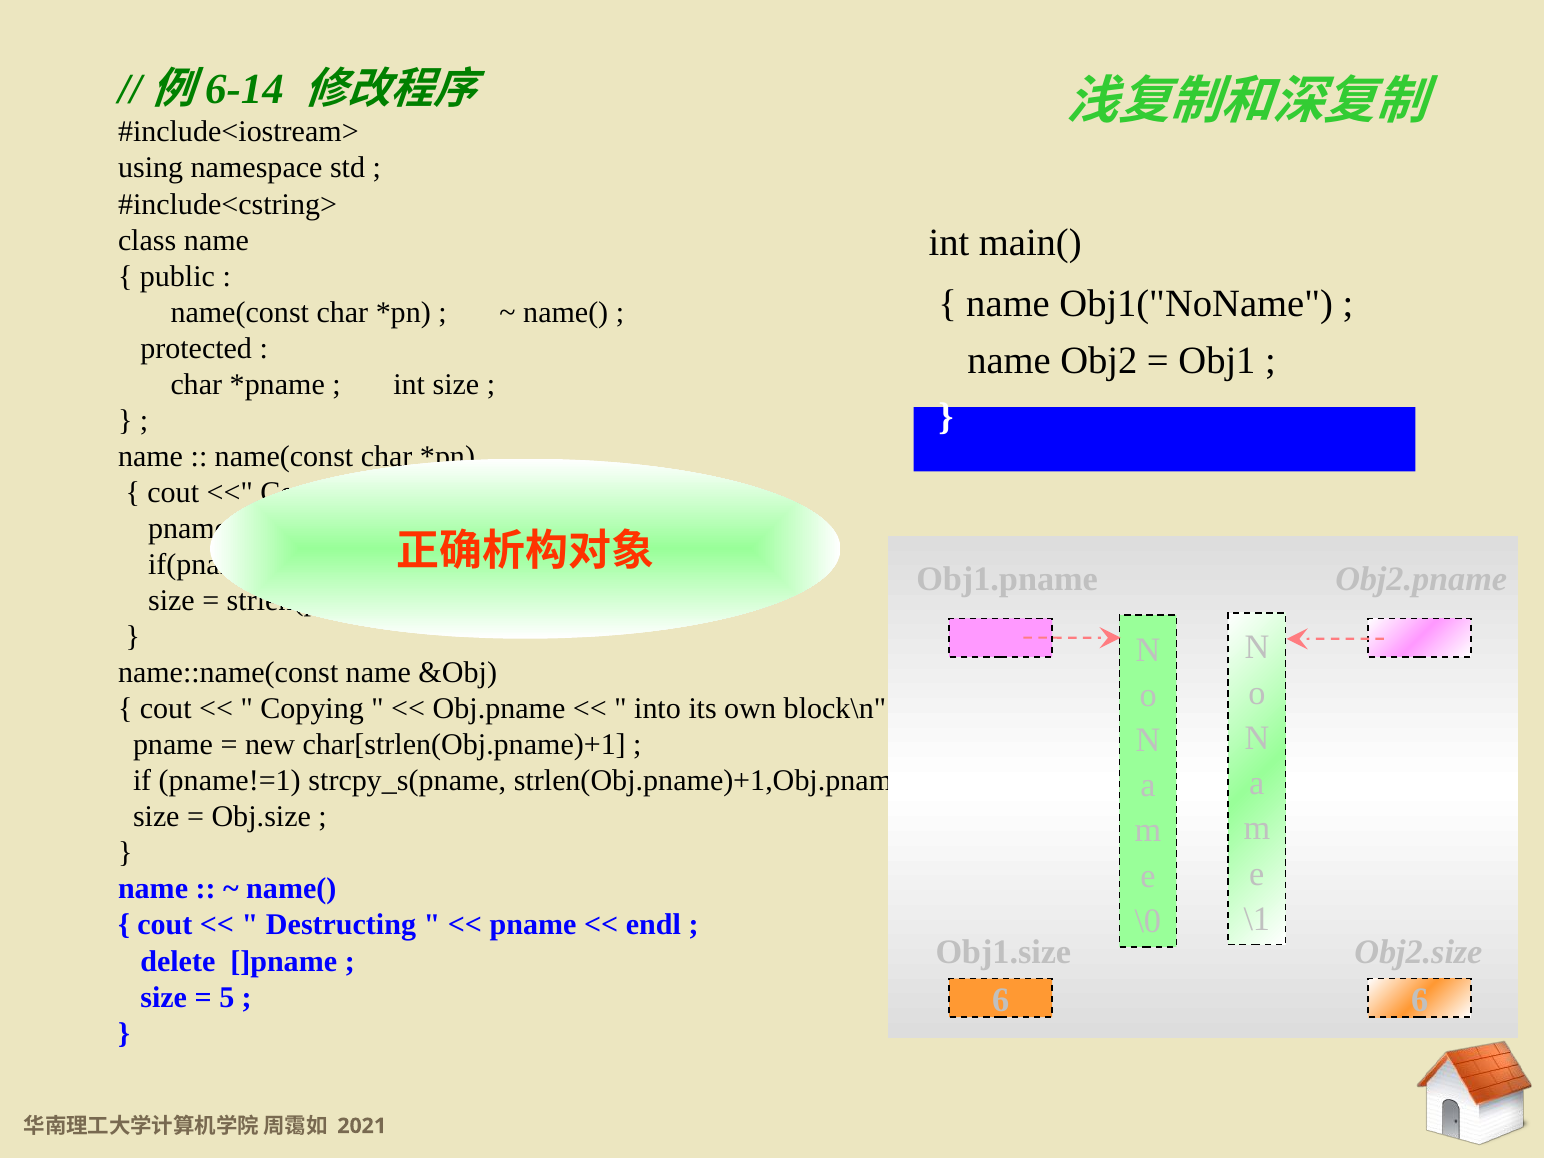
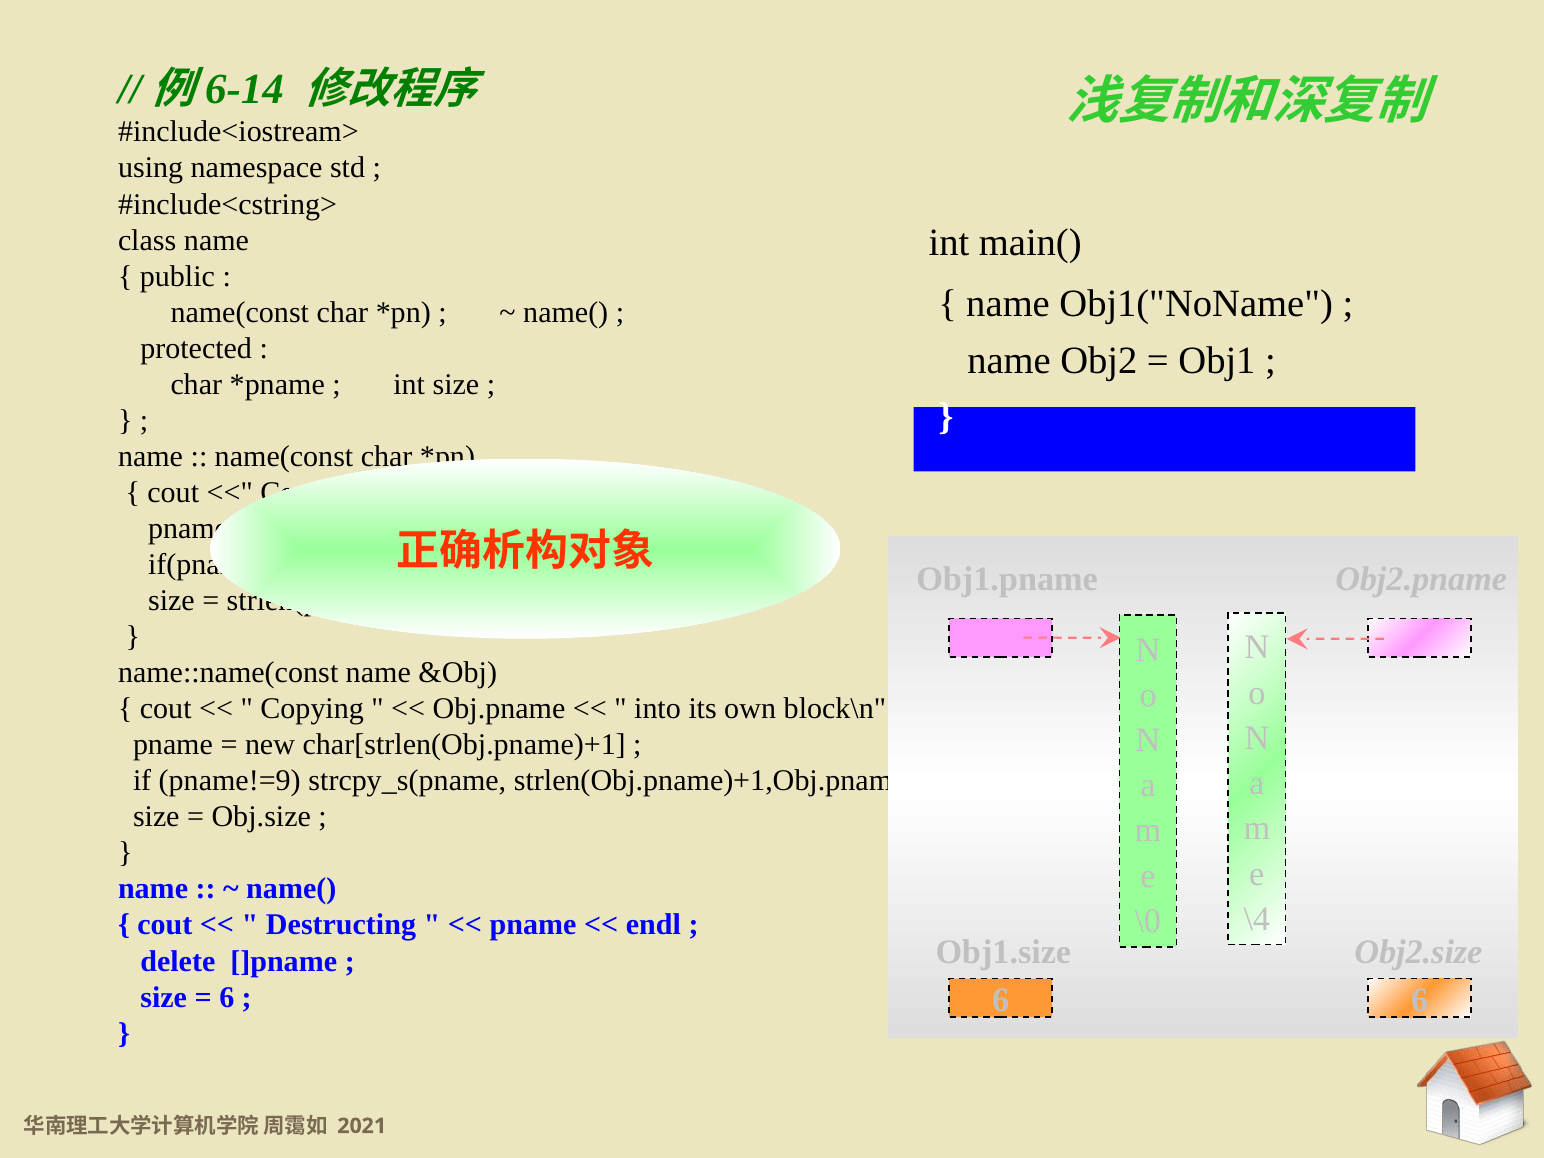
pname!=1: pname!=1 -> pname!=9
\1: \1 -> \4
5 at (227, 997): 5 -> 6
